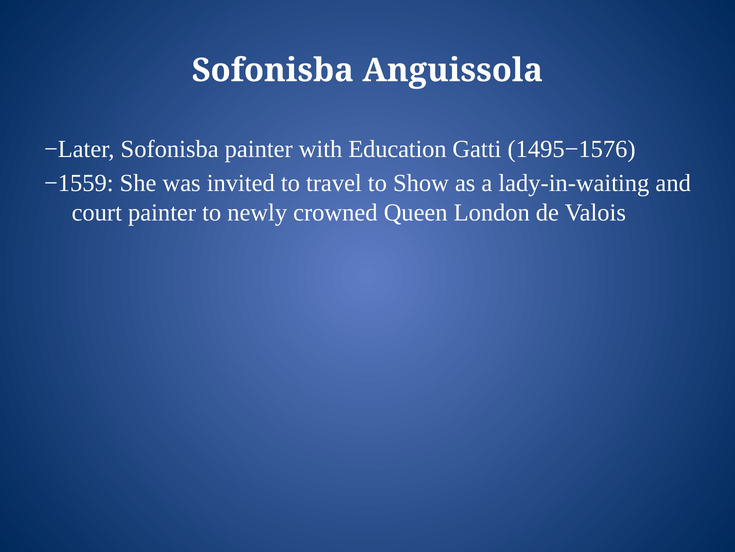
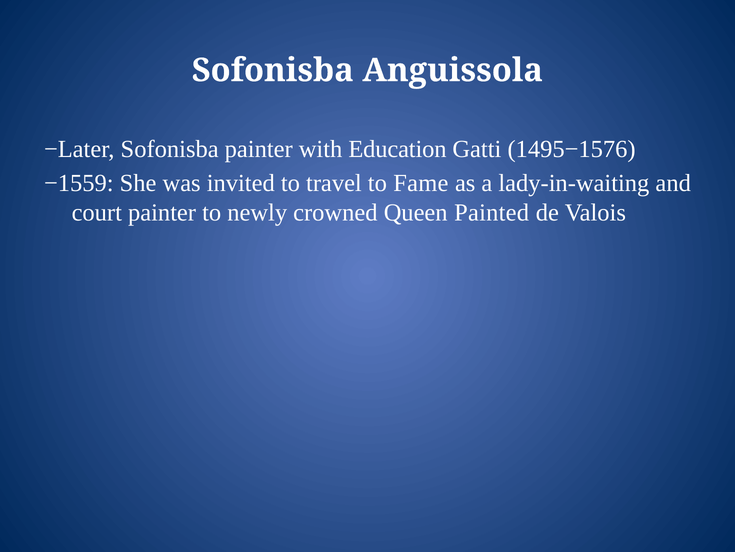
Show: Show -> Fame
London: London -> Painted
